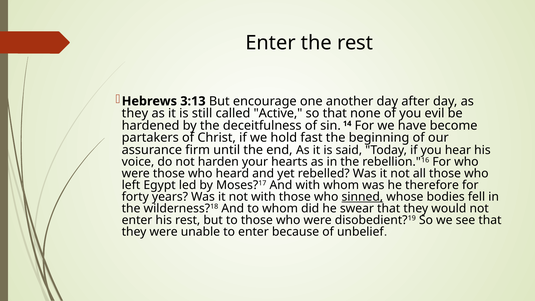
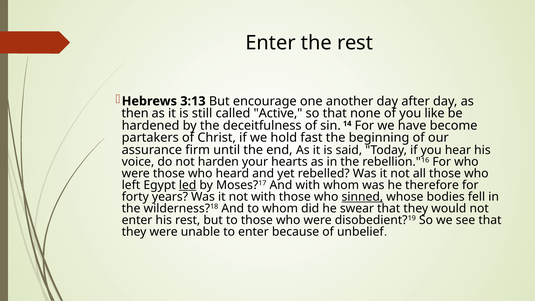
they at (135, 113): they -> then
evil: evil -> like
led underline: none -> present
